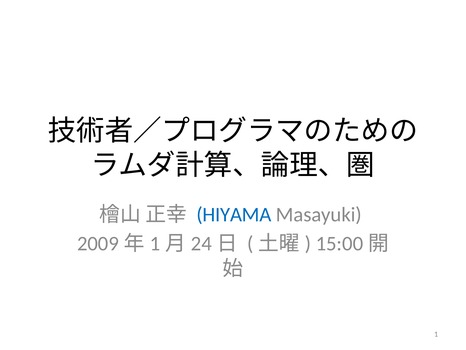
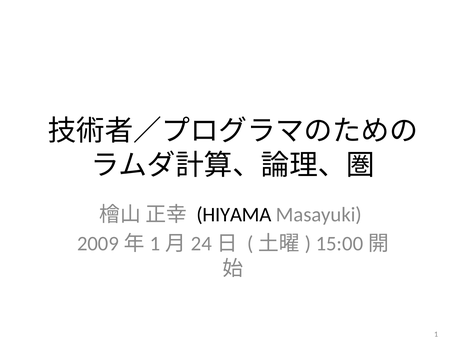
HIYAMA colour: blue -> black
